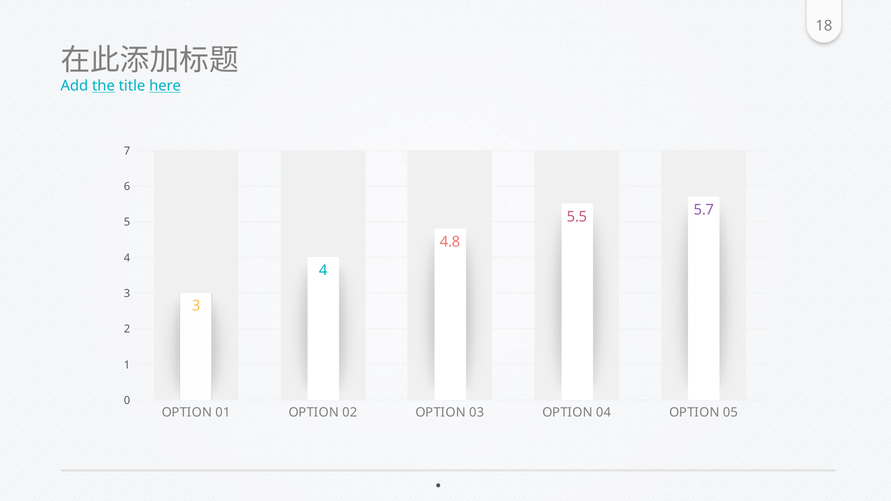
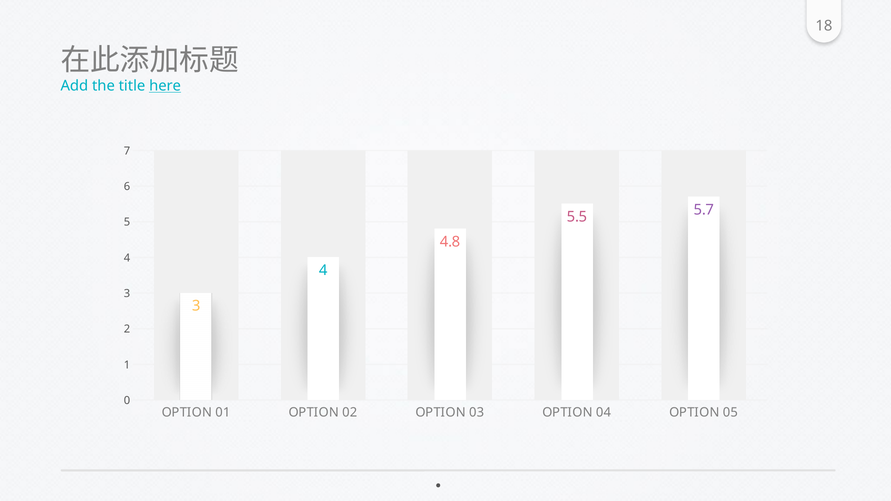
the underline: present -> none
